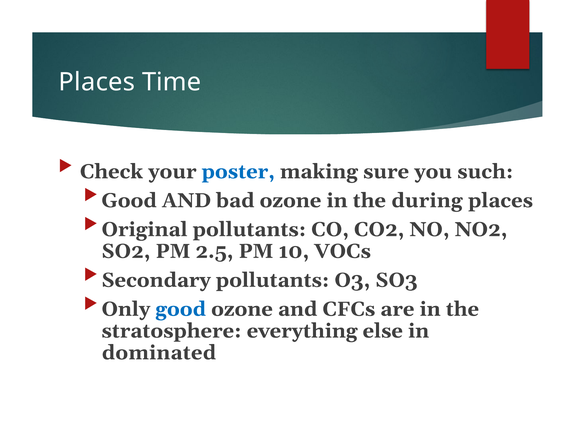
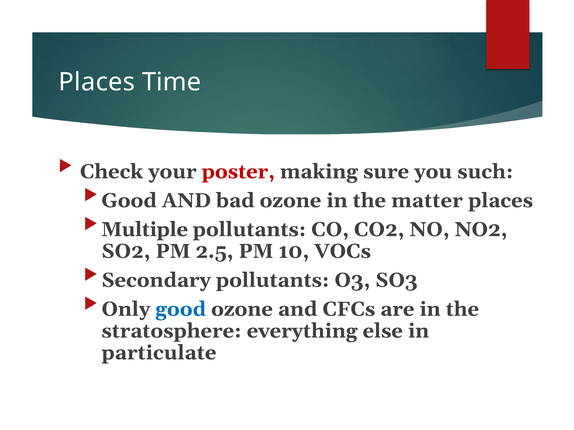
poster colour: blue -> red
during: during -> matter
Original: Original -> Multiple
dominated: dominated -> particulate
